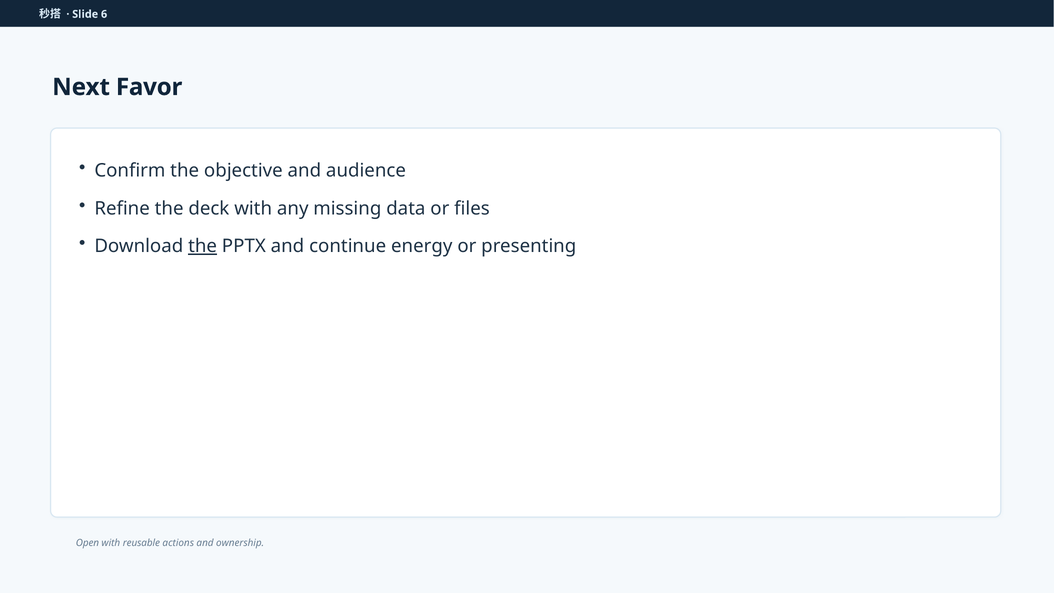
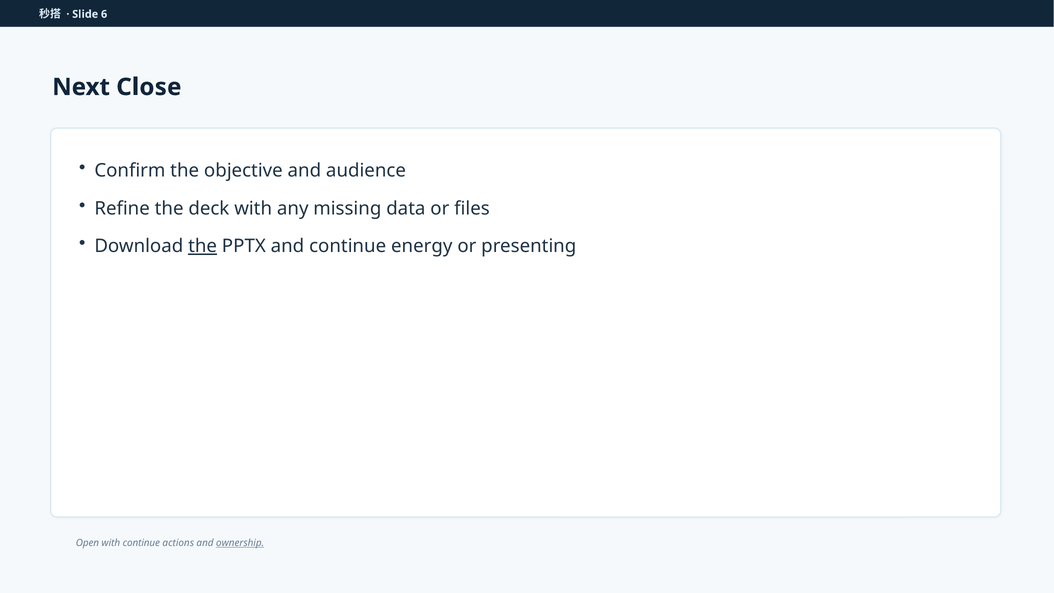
Favor: Favor -> Close
with reusable: reusable -> continue
ownership underline: none -> present
